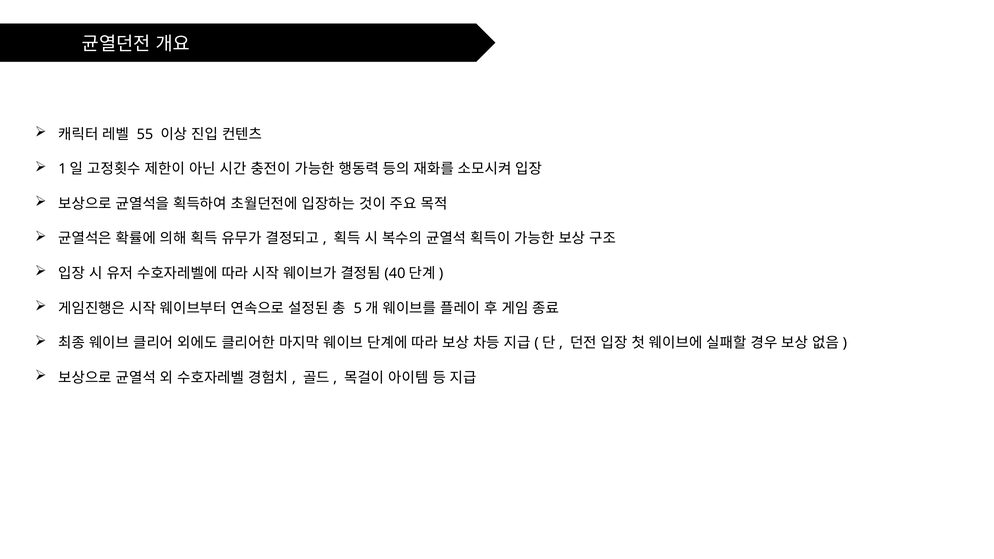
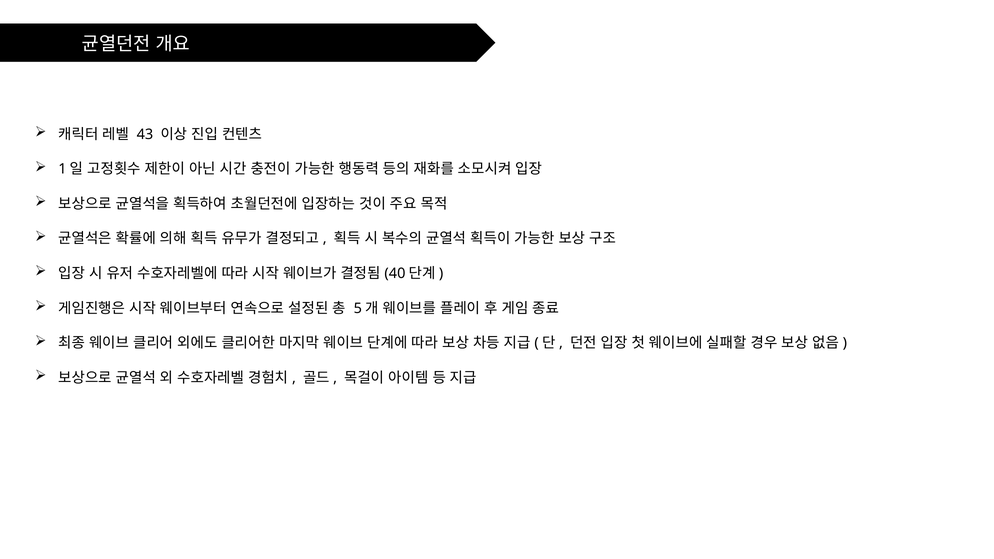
55: 55 -> 43
